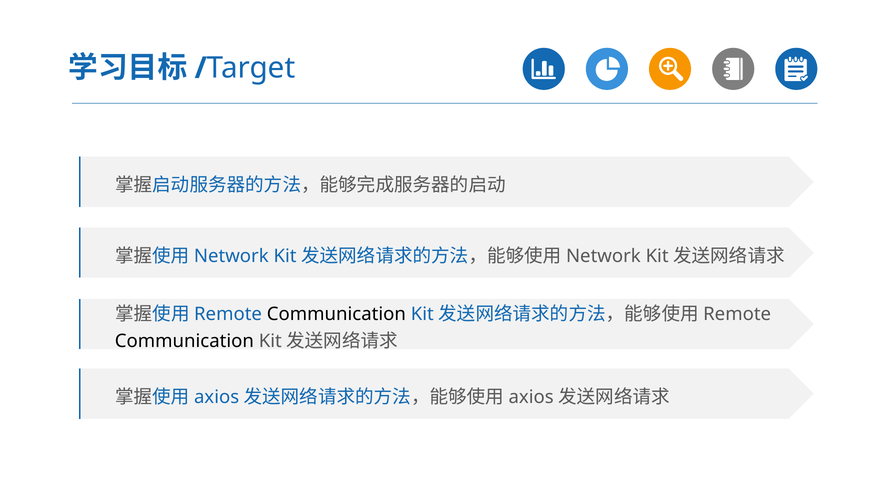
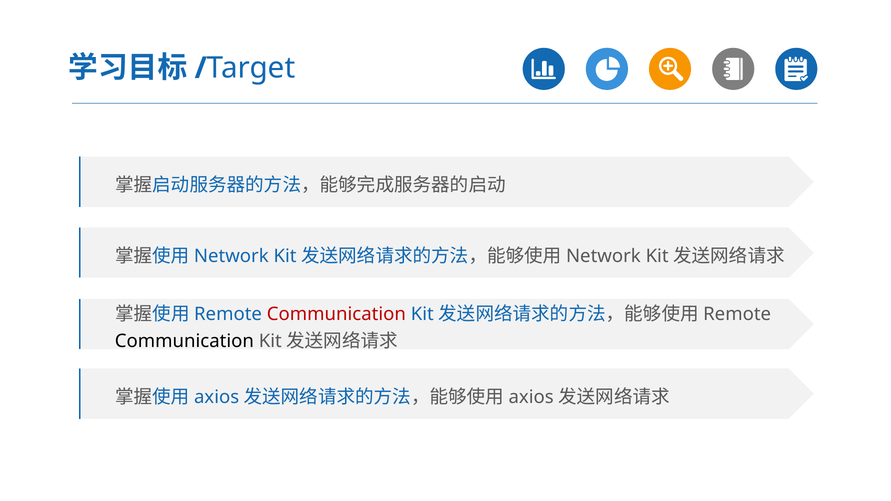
Communication at (336, 314) colour: black -> red
